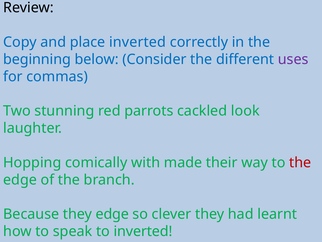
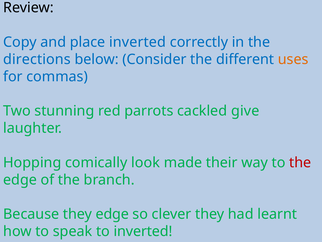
beginning: beginning -> directions
uses colour: purple -> orange
look: look -> give
with: with -> look
